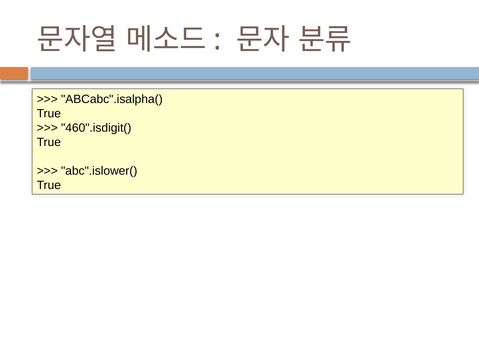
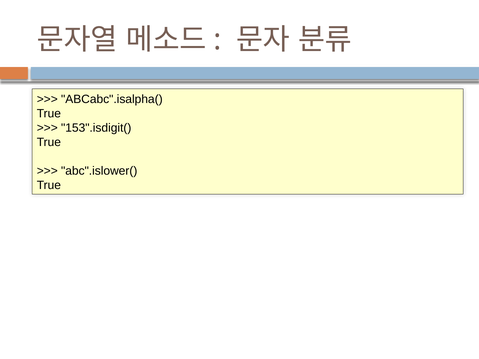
460".isdigit(: 460".isdigit( -> 153".isdigit(
